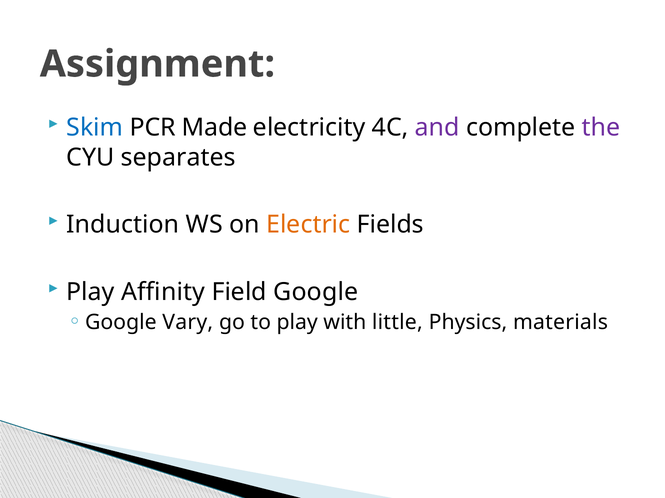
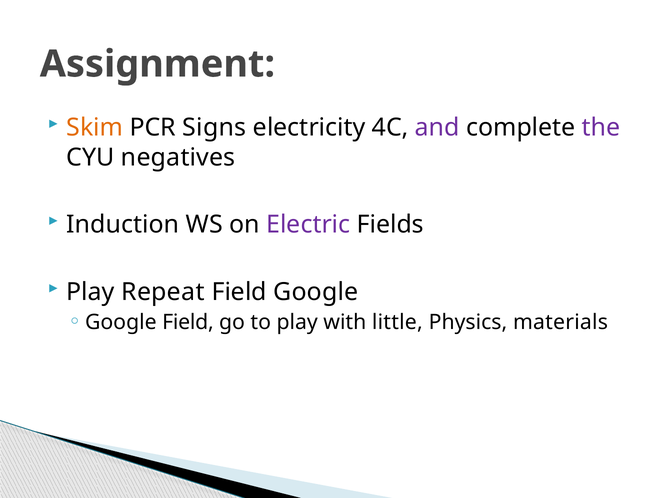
Skim colour: blue -> orange
Made: Made -> Signs
separates: separates -> negatives
Electric colour: orange -> purple
Affinity: Affinity -> Repeat
Google Vary: Vary -> Field
